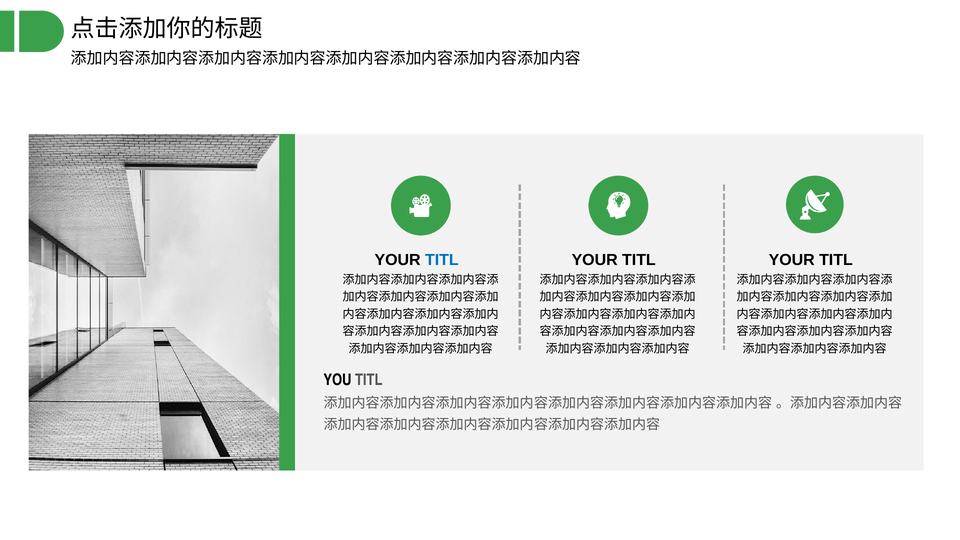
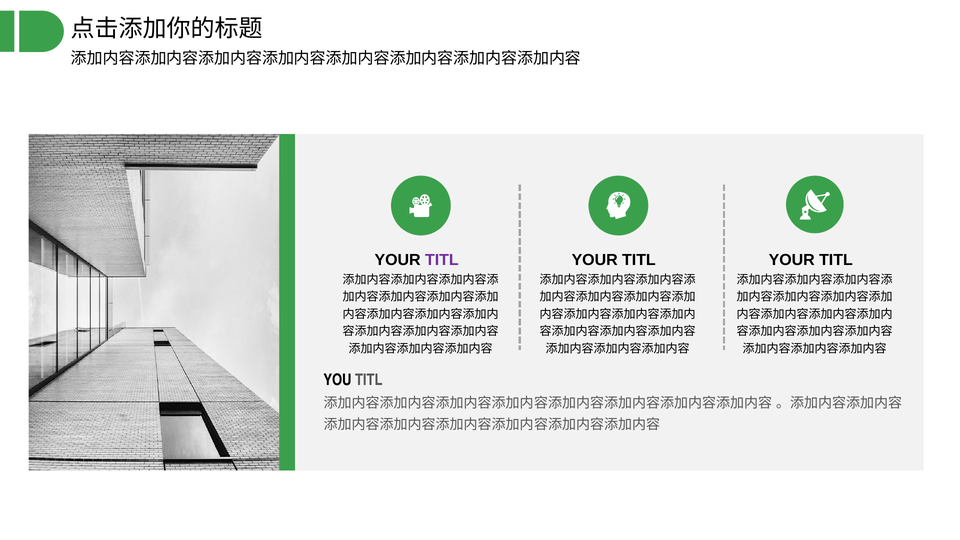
TITL at (442, 260) colour: blue -> purple
